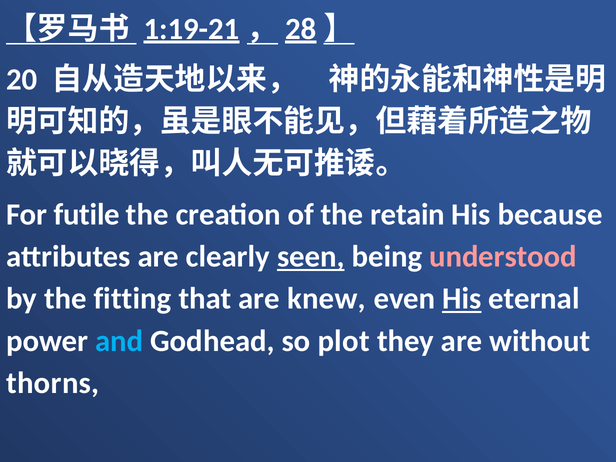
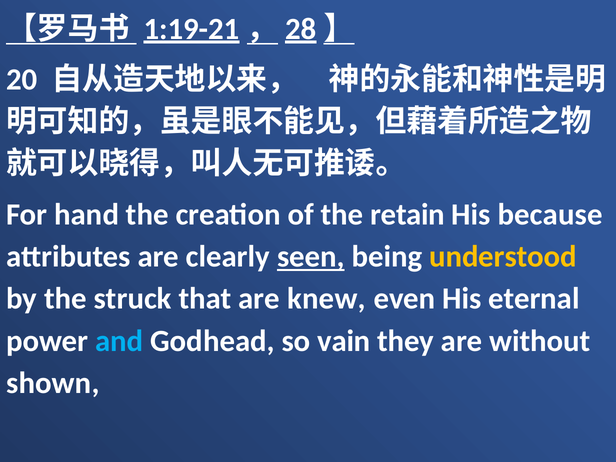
futile: futile -> hand
understood colour: pink -> yellow
fitting: fitting -> struck
His at (462, 299) underline: present -> none
plot: plot -> vain
thorns: thorns -> shown
